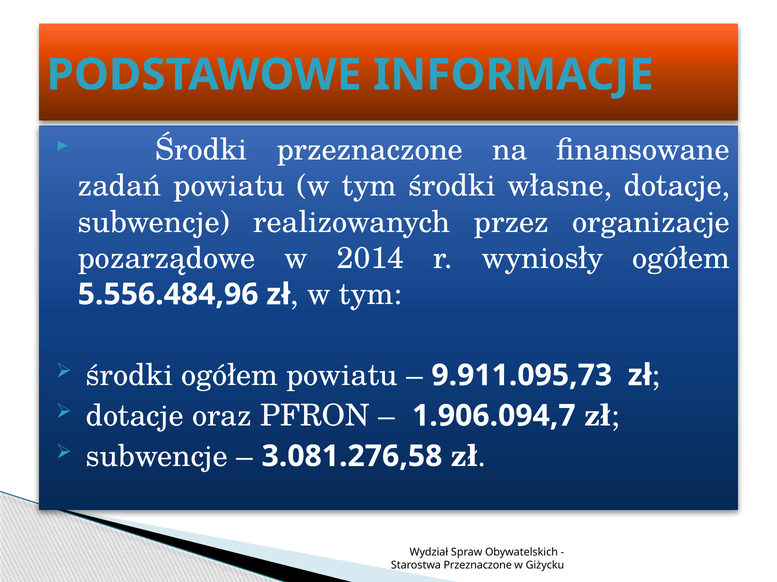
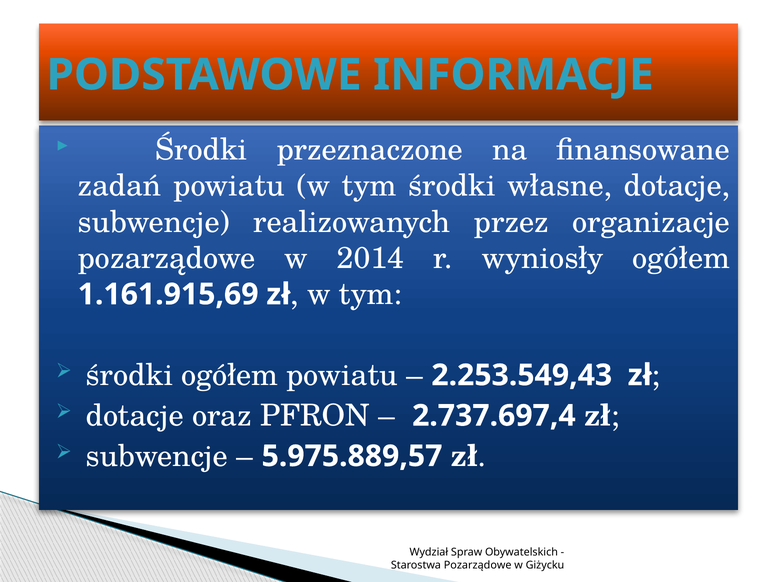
5.556.484,96: 5.556.484,96 -> 1.161.915,69
9.911.095,73: 9.911.095,73 -> 2.253.549,43
1.906.094,7: 1.906.094,7 -> 2.737.697,4
3.081.276,58: 3.081.276,58 -> 5.975.889,57
Starostwa Przeznaczone: Przeznaczone -> Pozarządowe
